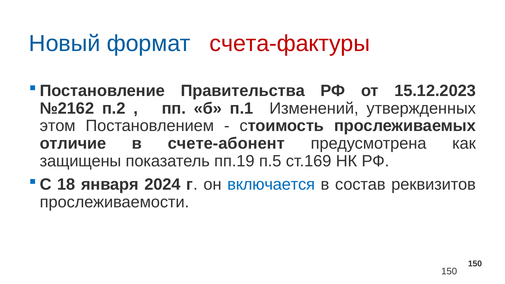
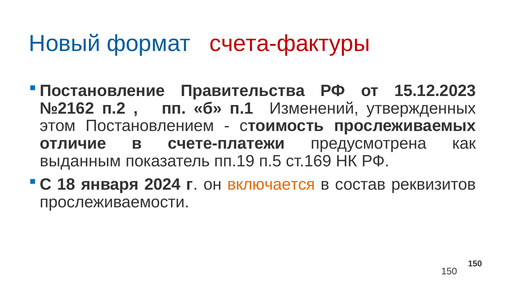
счете-абонент: счете-абонент -> счете-платежи
защищены: защищены -> выданным
включается colour: blue -> orange
